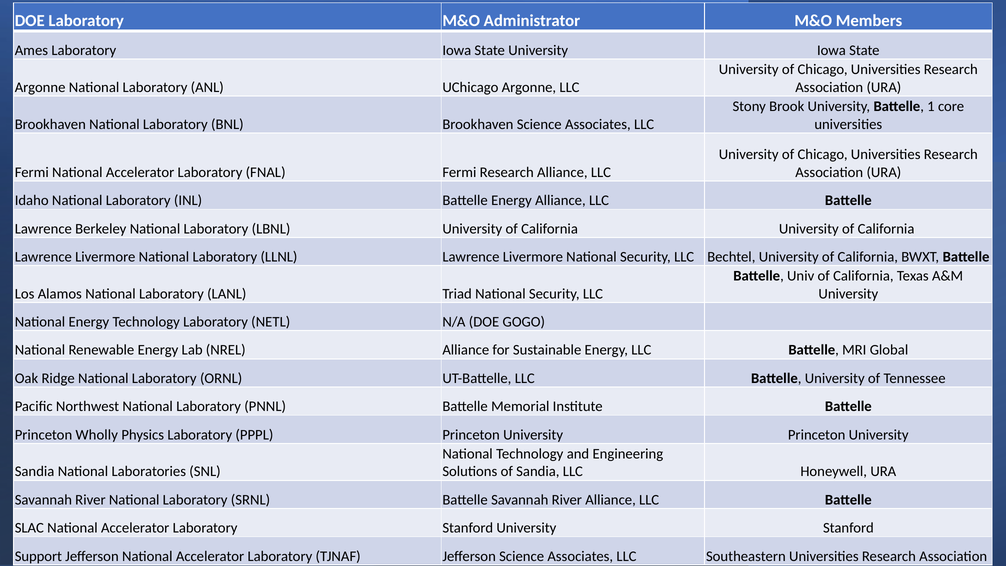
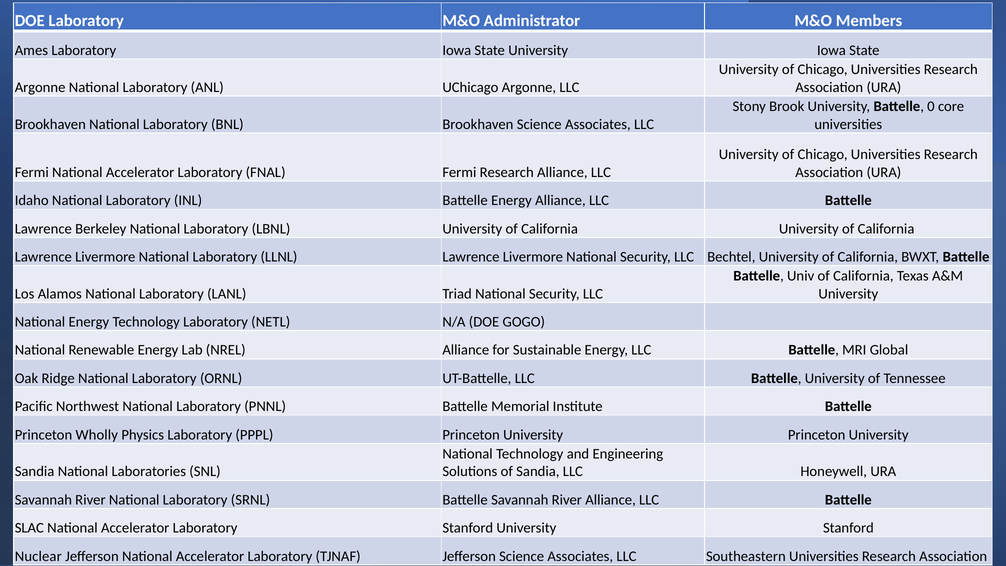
1: 1 -> 0
Support: Support -> Nuclear
